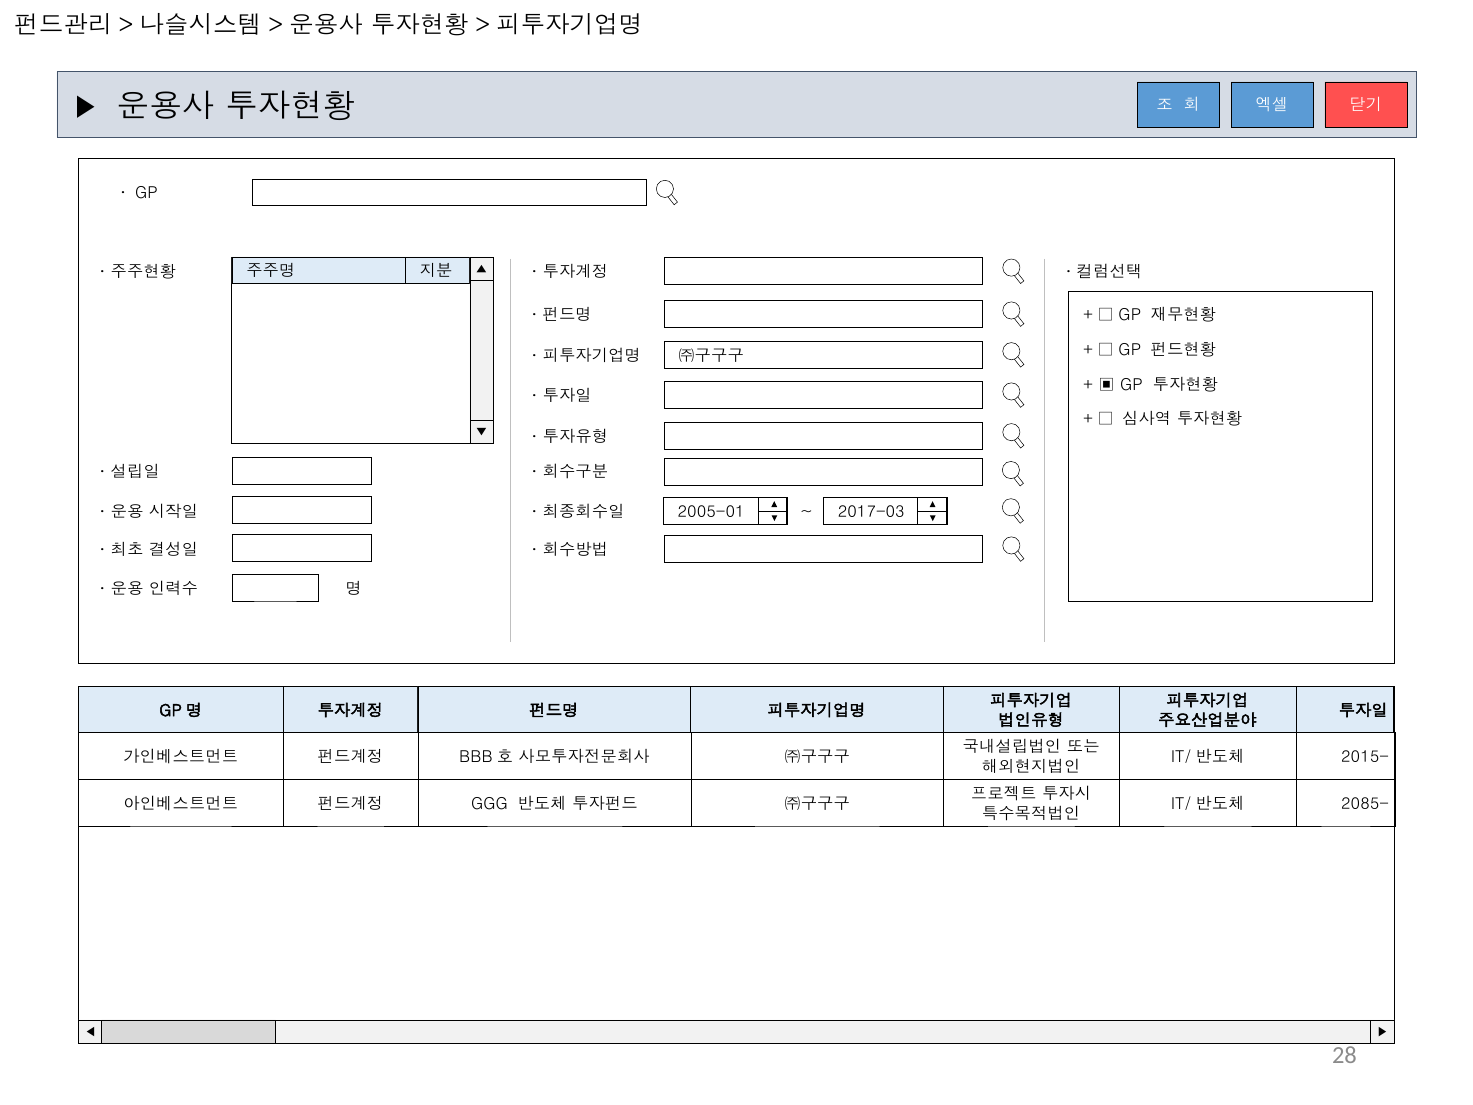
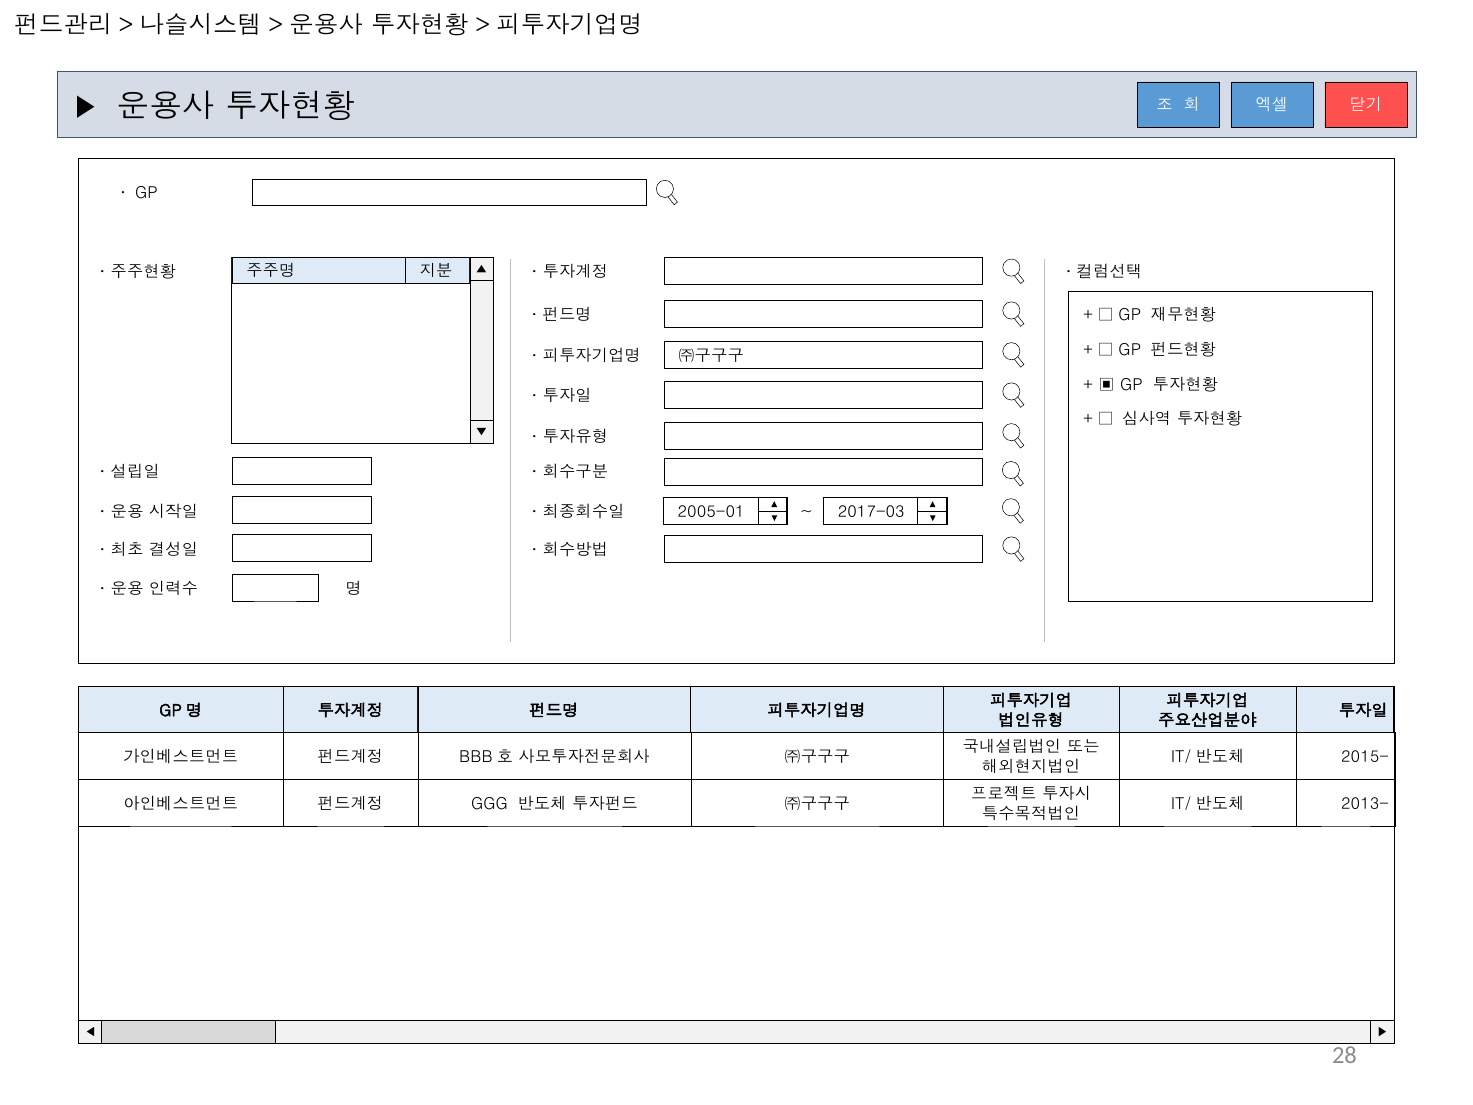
2085-: 2085- -> 2013-
